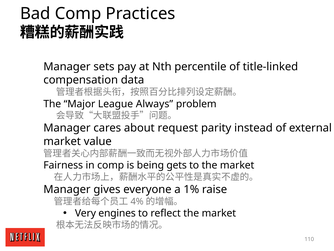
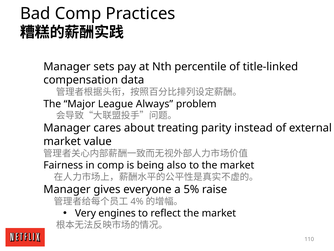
request: request -> treating
gets: gets -> also
1%: 1% -> 5%
